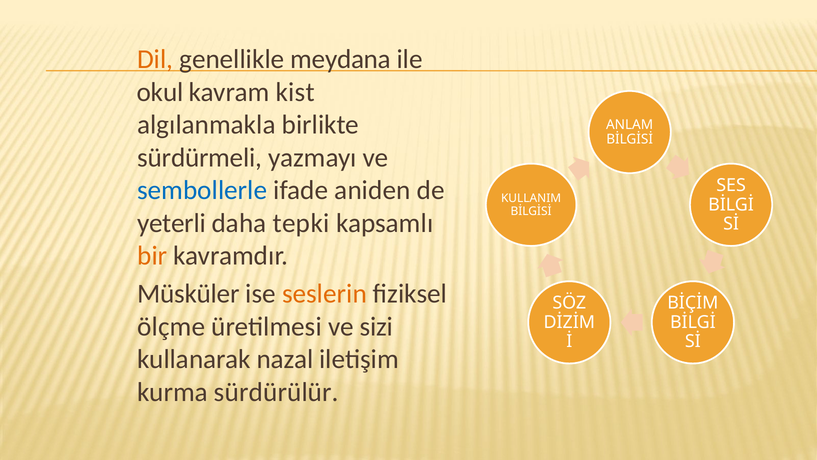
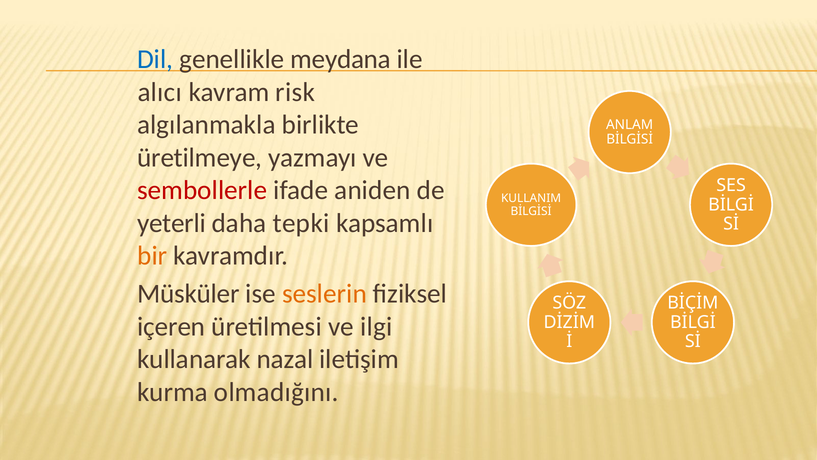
Dil colour: orange -> blue
okul: okul -> alıcı
kist: kist -> risk
sürdürmeli: sürdürmeli -> üretilmeye
sembollerle colour: blue -> red
ölçme: ölçme -> içeren
sizi: sizi -> ilgi
sürdürülür: sürdürülür -> olmadığını
